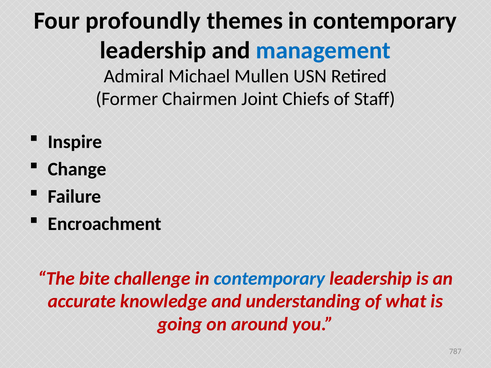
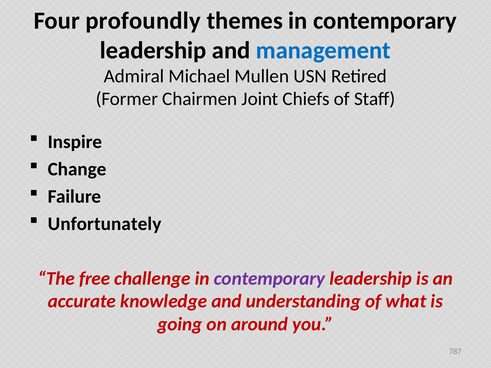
Encroachment: Encroachment -> Unfortunately
bite: bite -> free
contemporary at (270, 279) colour: blue -> purple
